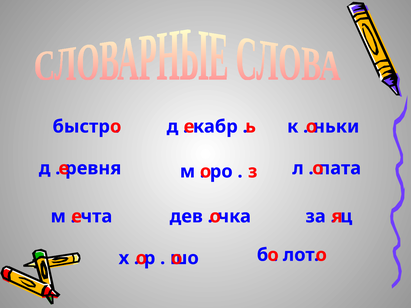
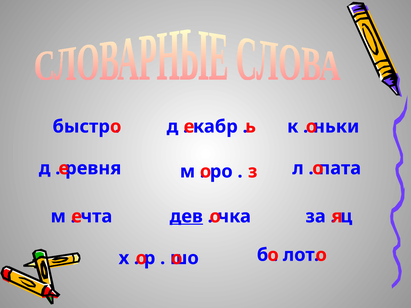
дев underline: none -> present
